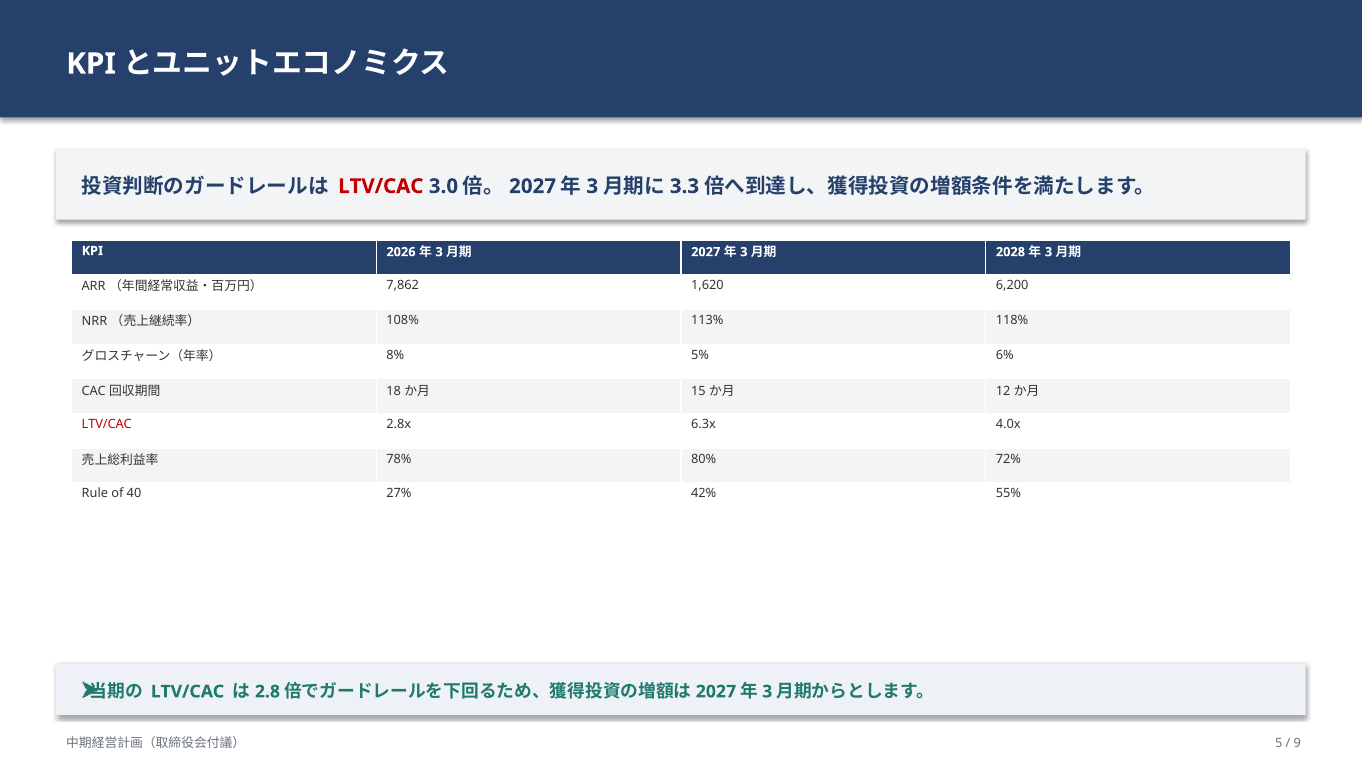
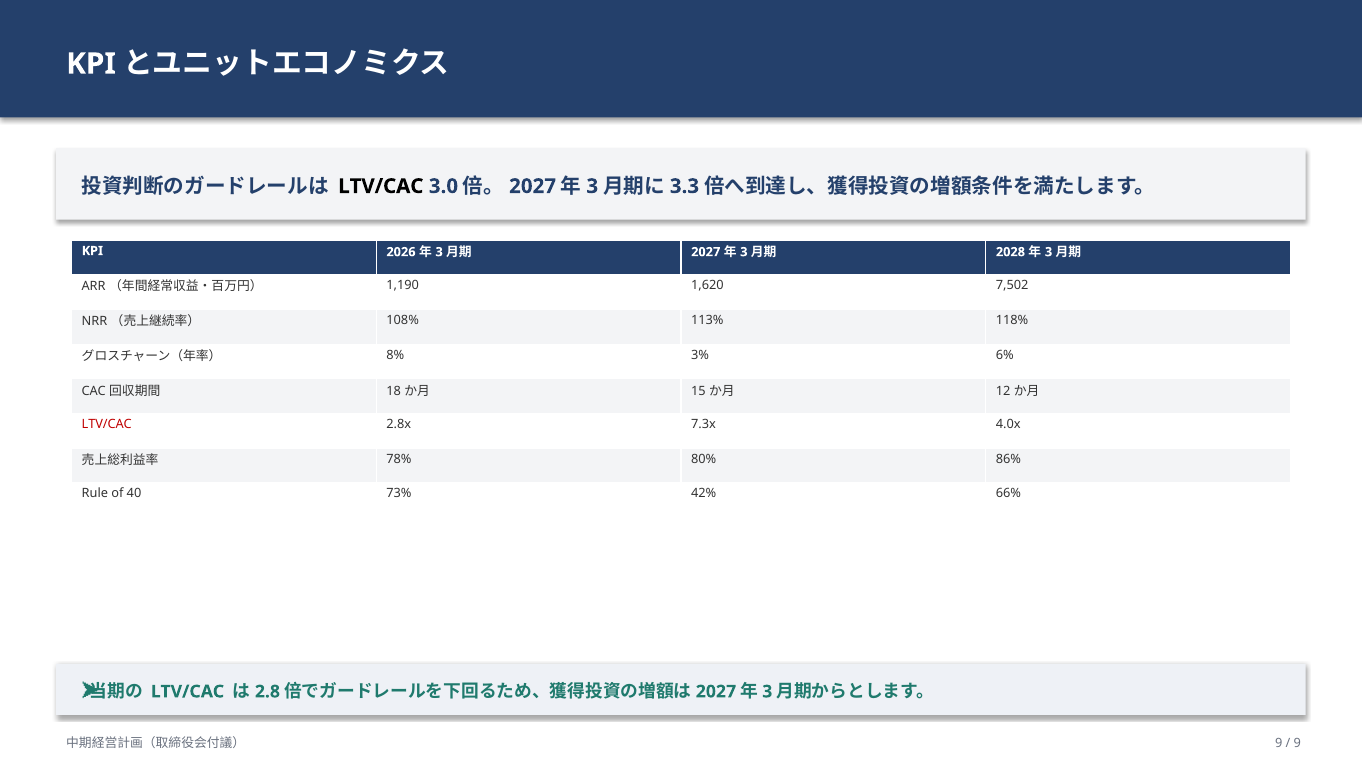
LTV/CAC at (381, 186) colour: red -> black
7,862: 7,862 -> 1,190
6,200: 6,200 -> 7,502
5%: 5% -> 3%
6.3x: 6.3x -> 7.3x
72%: 72% -> 86%
27%: 27% -> 73%
55%: 55% -> 66%
5 at (1279, 743): 5 -> 9
